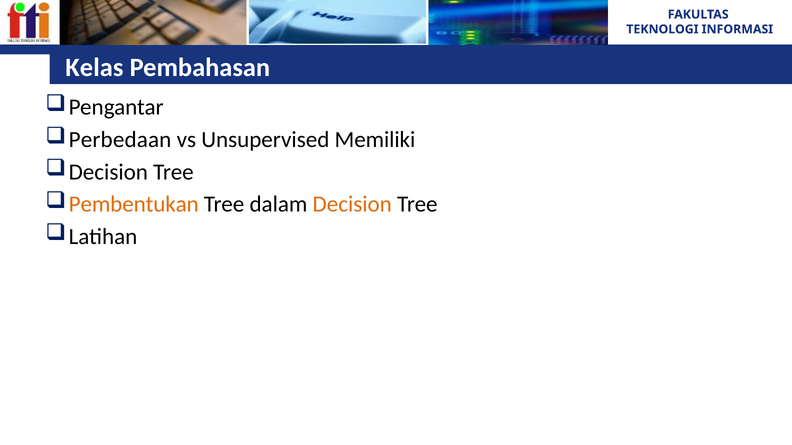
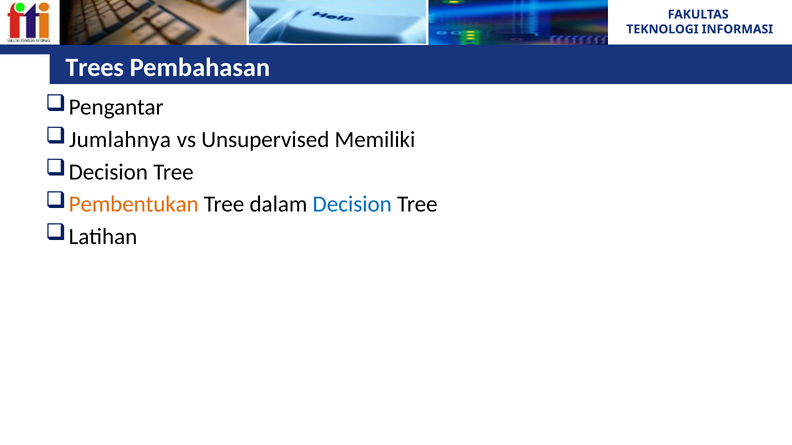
Kelas: Kelas -> Trees
Perbedaan: Perbedaan -> Jumlahnya
Decision at (352, 204) colour: orange -> blue
